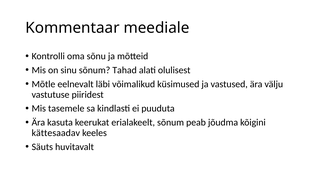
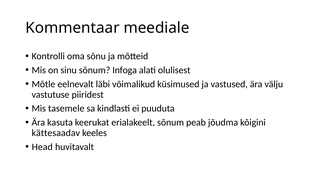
Tahad: Tahad -> Infoga
Säuts: Säuts -> Head
